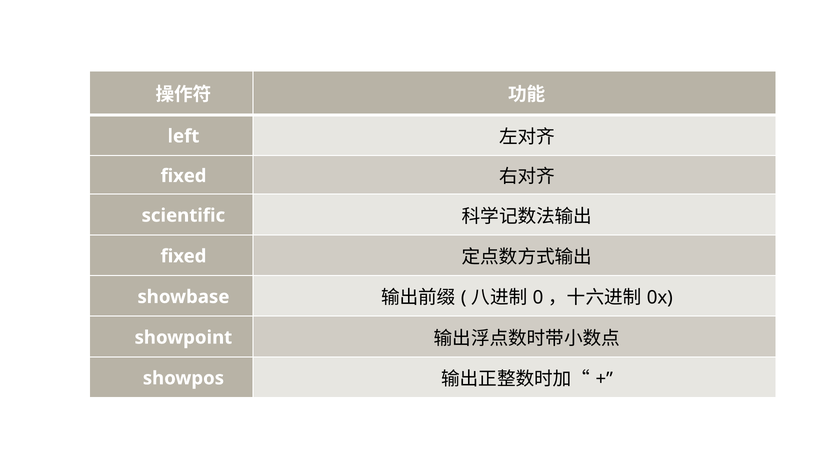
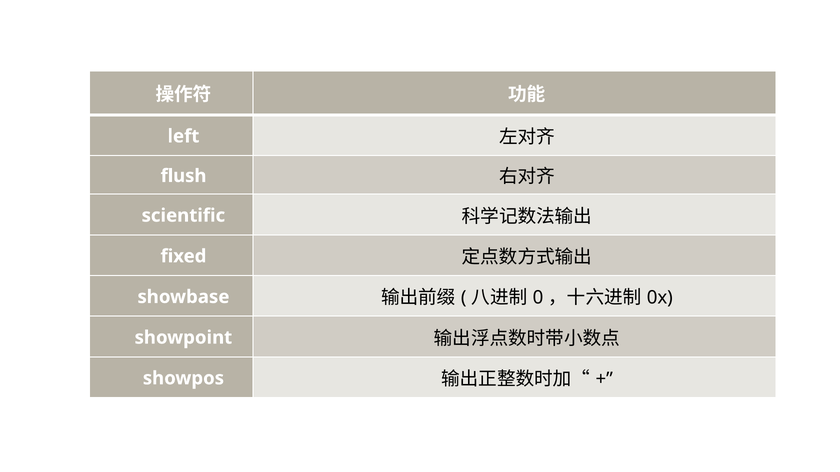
fixed at (184, 176): fixed -> flush
